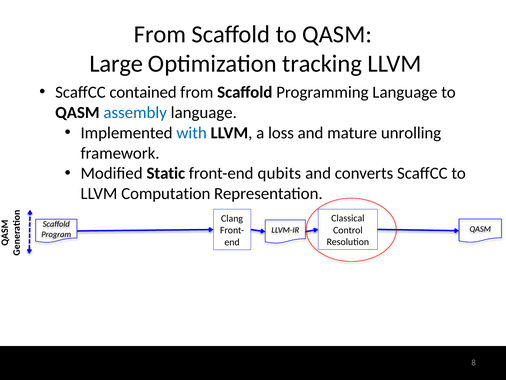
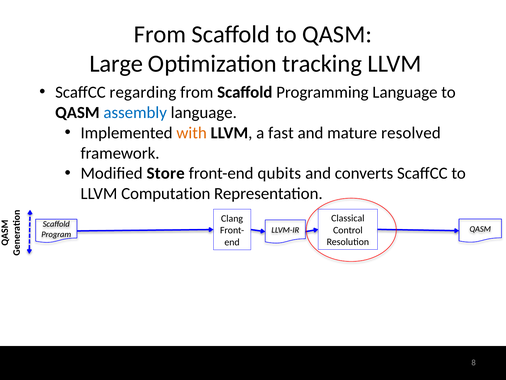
contained: contained -> regarding
with colour: blue -> orange
loss: loss -> fast
unrolling: unrolling -> resolved
Static: Static -> Store
